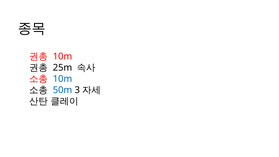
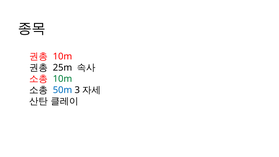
10m at (62, 79) colour: blue -> green
